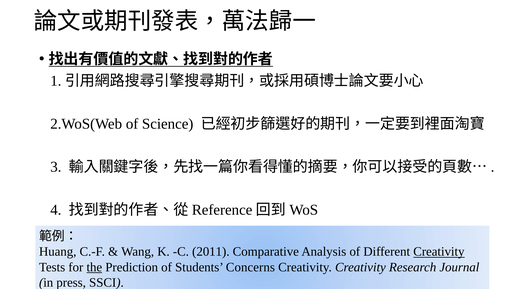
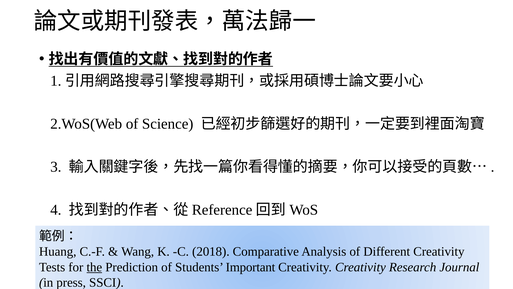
2011: 2011 -> 2018
Creativity at (439, 251) underline: present -> none
Concerns: Concerns -> Important
